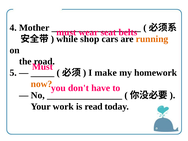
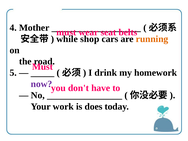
make: make -> drink
now colour: orange -> purple
read: read -> does
